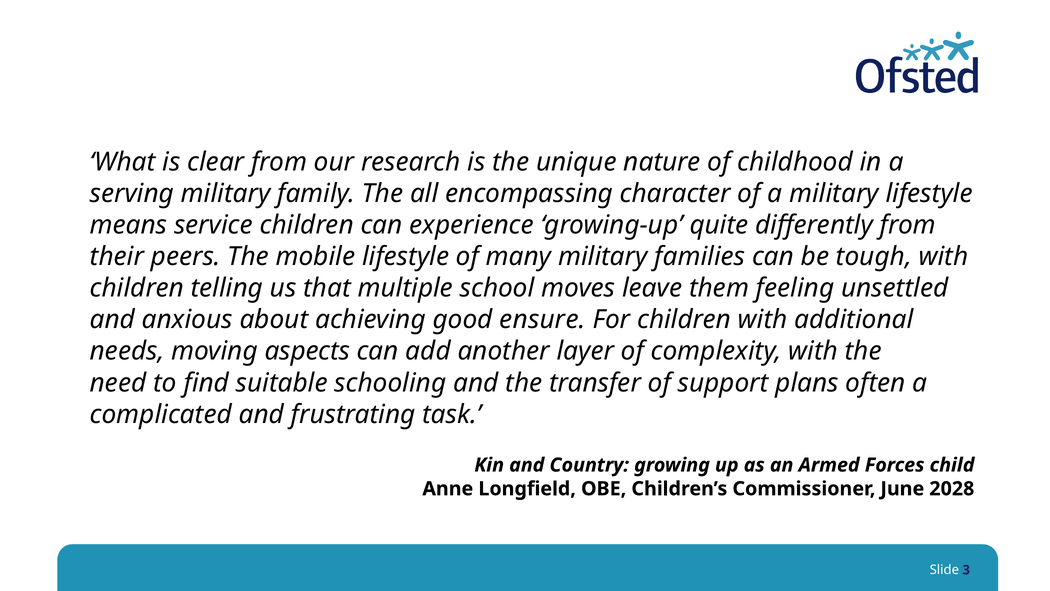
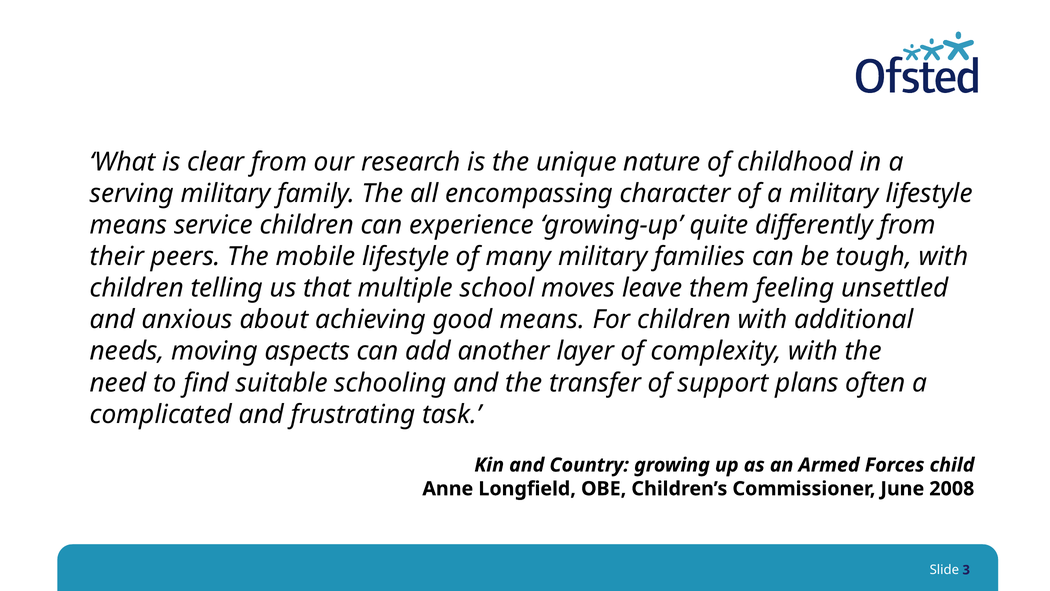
good ensure: ensure -> means
2028: 2028 -> 2008
